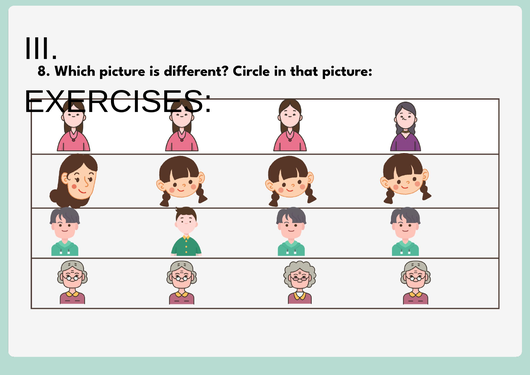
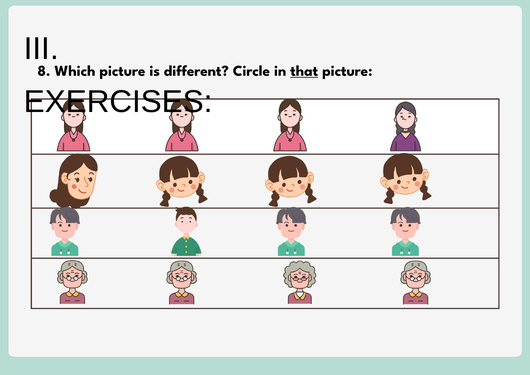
that underline: none -> present
